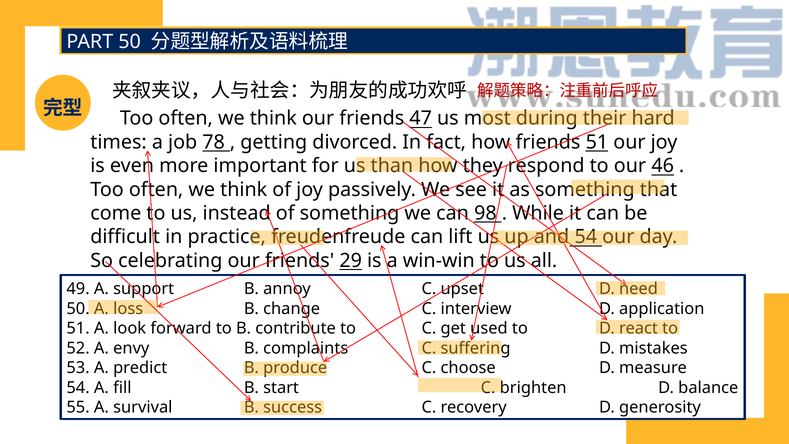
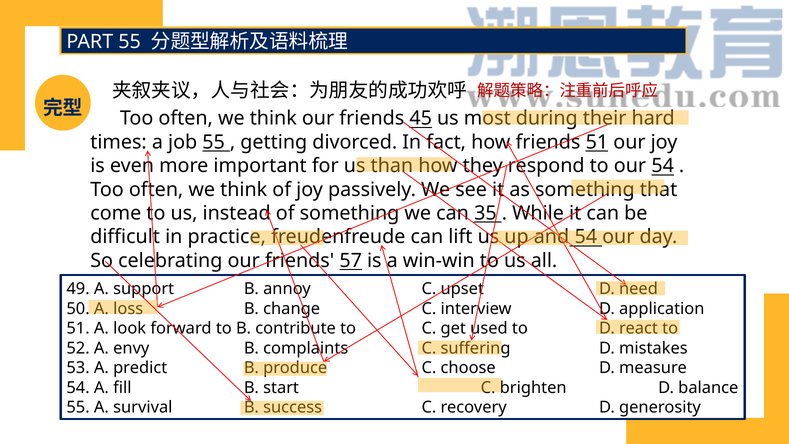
PART 50: 50 -> 55
47: 47 -> 45
job 78: 78 -> 55
our 46: 46 -> 54
98: 98 -> 35
29: 29 -> 57
